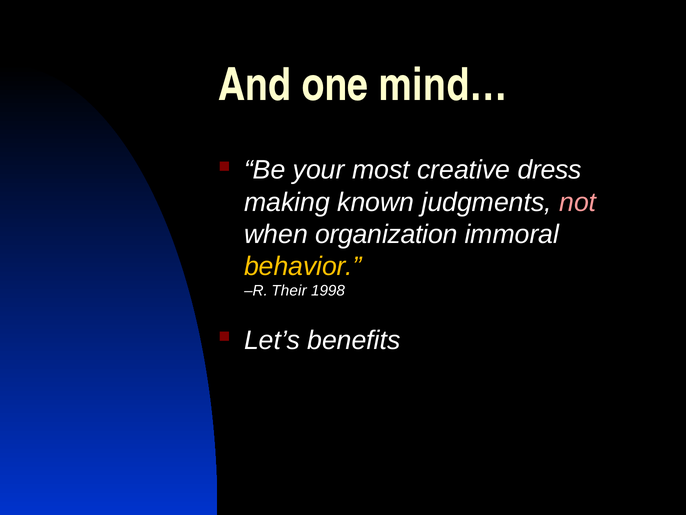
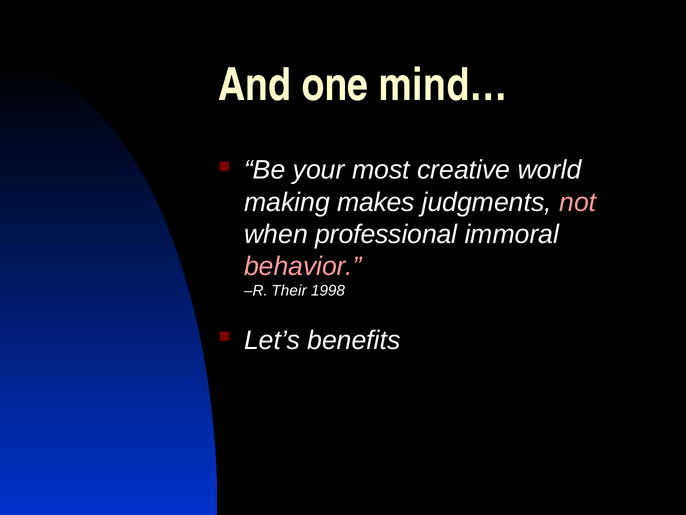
dress: dress -> world
known: known -> makes
organization: organization -> professional
behavior colour: yellow -> pink
